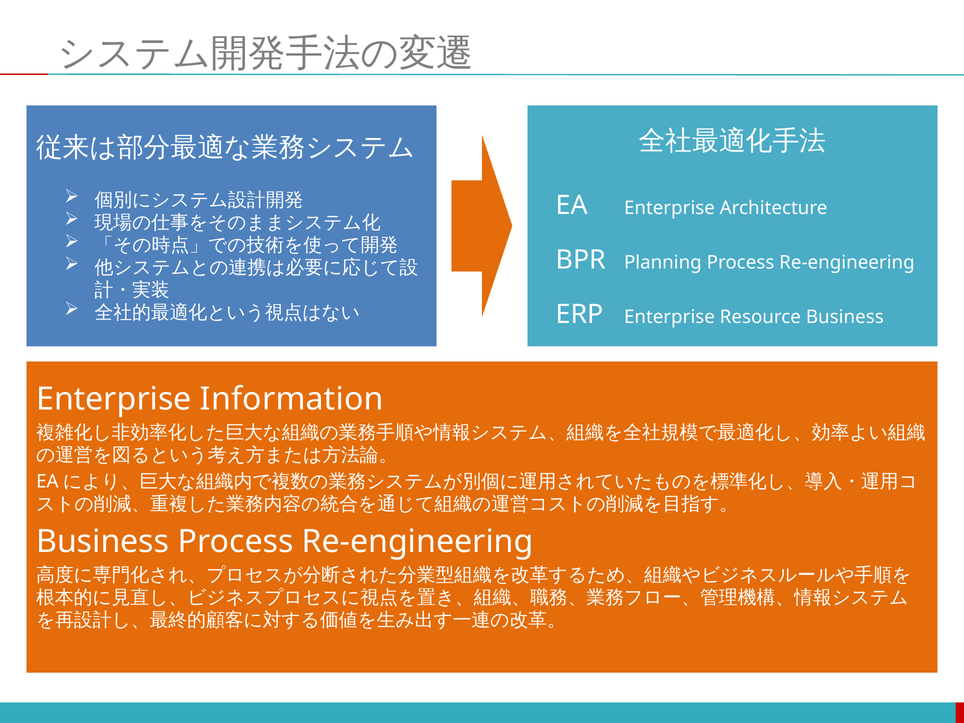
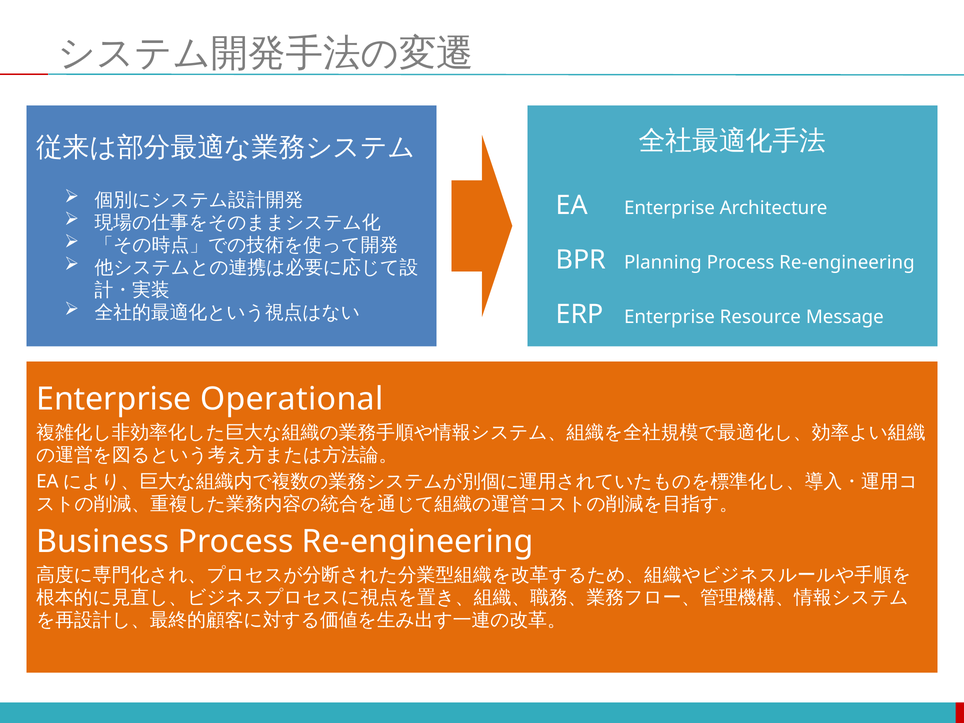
Resource Business: Business -> Message
Information: Information -> Operational
